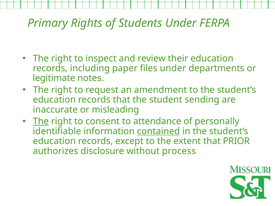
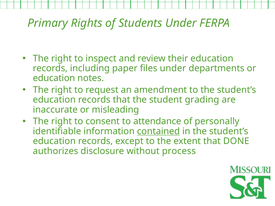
legitimate at (54, 78): legitimate -> education
sending: sending -> grading
The at (41, 122) underline: present -> none
PRIOR: PRIOR -> DONE
